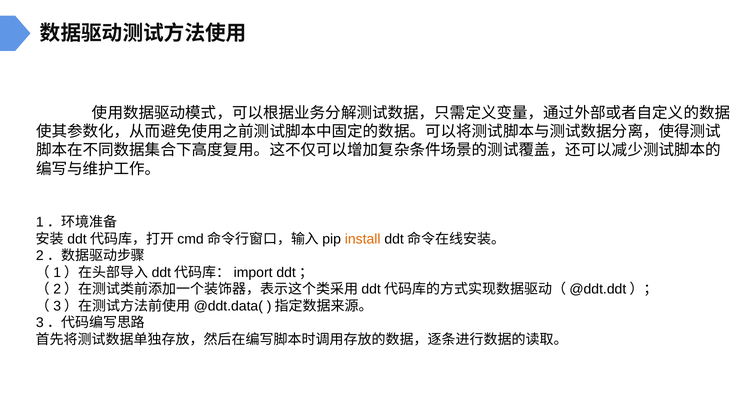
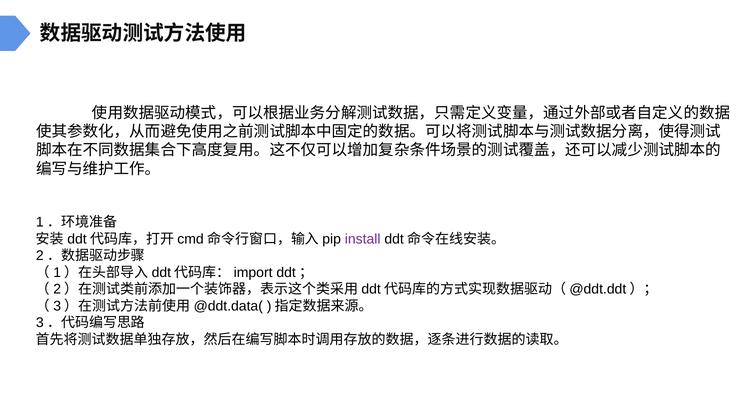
install colour: orange -> purple
